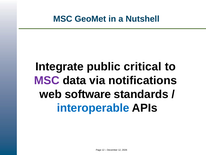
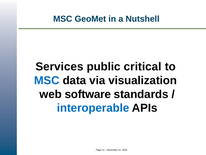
Integrate: Integrate -> Services
MSC at (47, 80) colour: purple -> blue
notifications: notifications -> visualization
